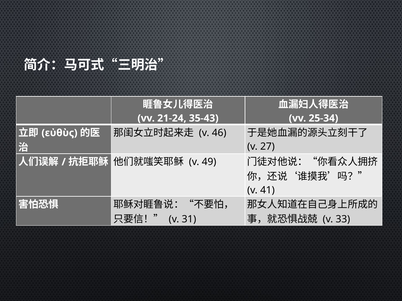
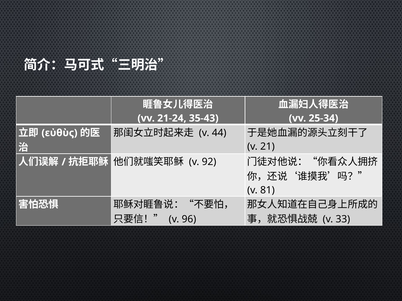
46: 46 -> 44
27: 27 -> 21
49: 49 -> 92
41: 41 -> 81
31: 31 -> 96
